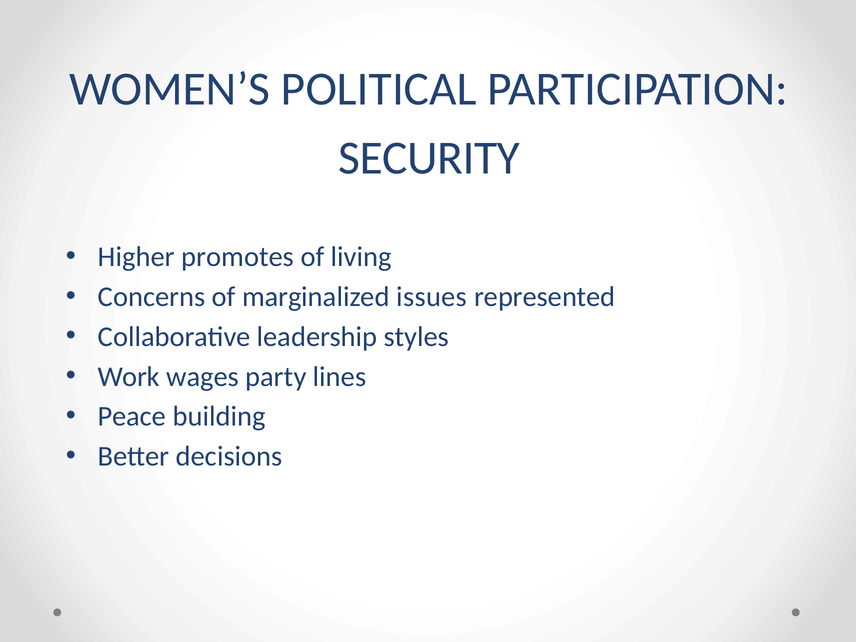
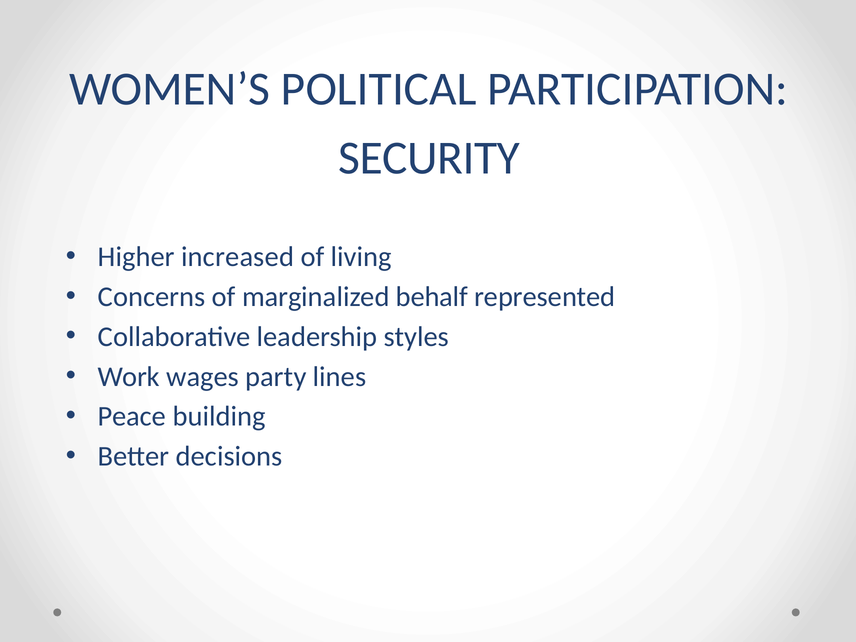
promotes: promotes -> increased
issues: issues -> behalf
